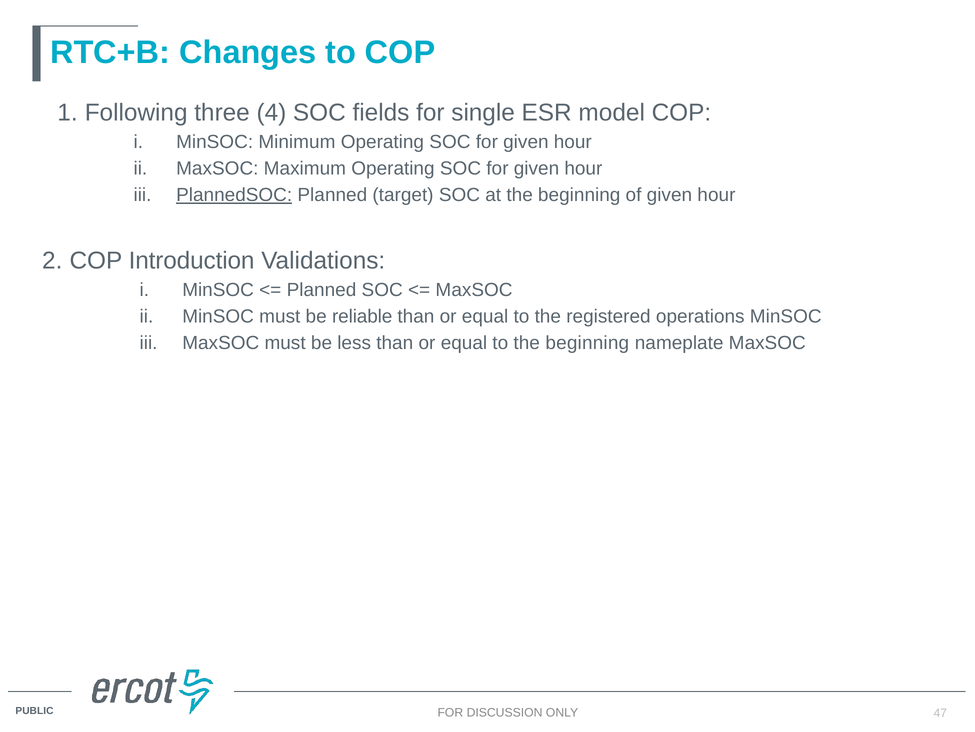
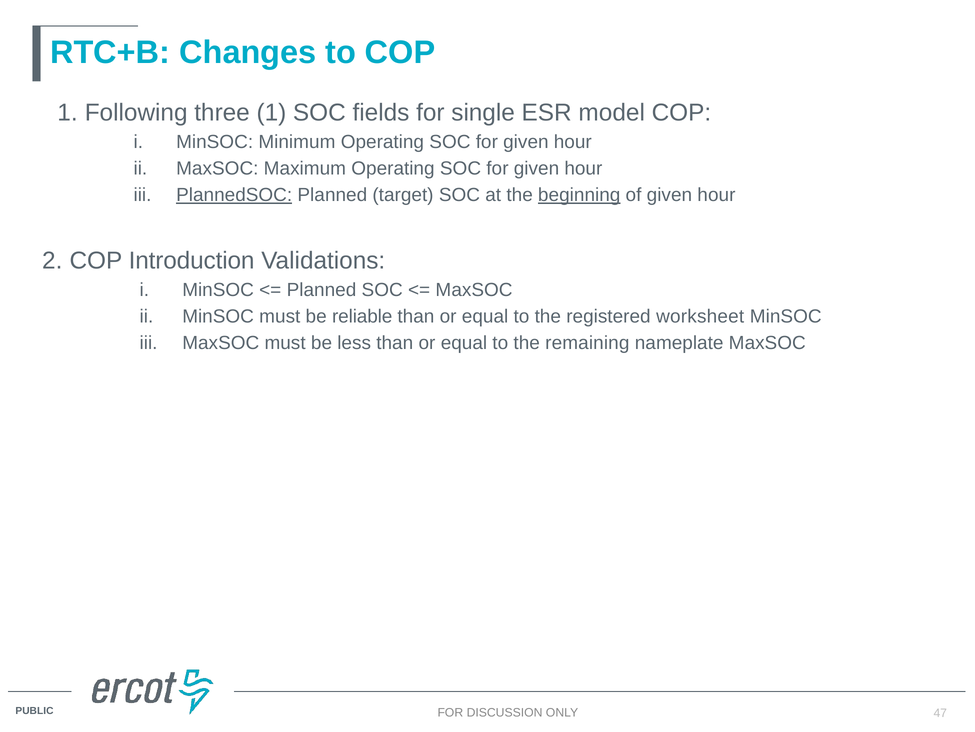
three 4: 4 -> 1
beginning at (579, 195) underline: none -> present
operations: operations -> worksheet
to the beginning: beginning -> remaining
